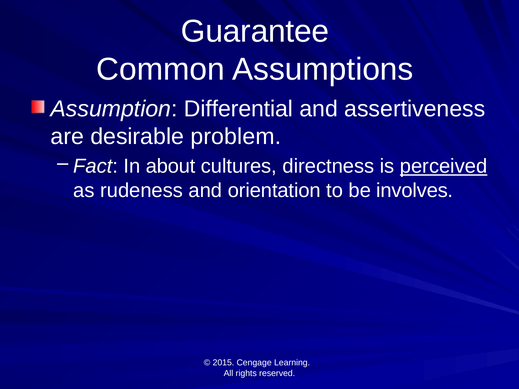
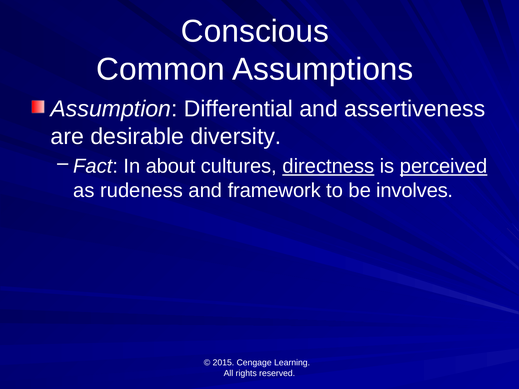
Guarantee: Guarantee -> Conscious
problem: problem -> diversity
directness underline: none -> present
orientation: orientation -> framework
